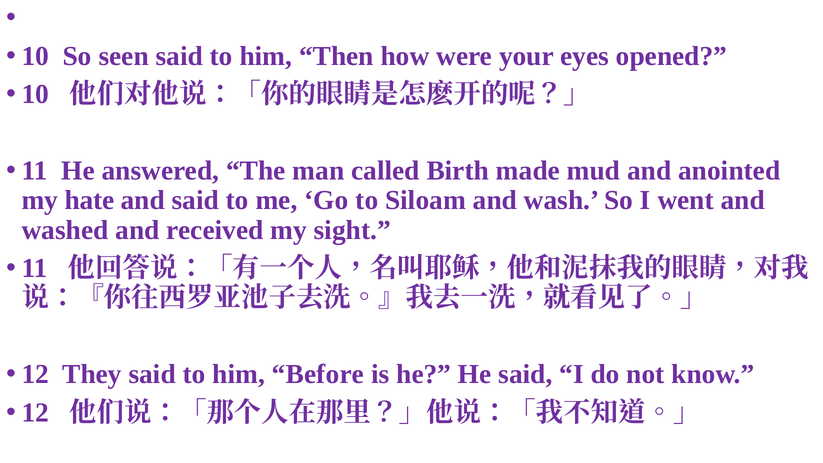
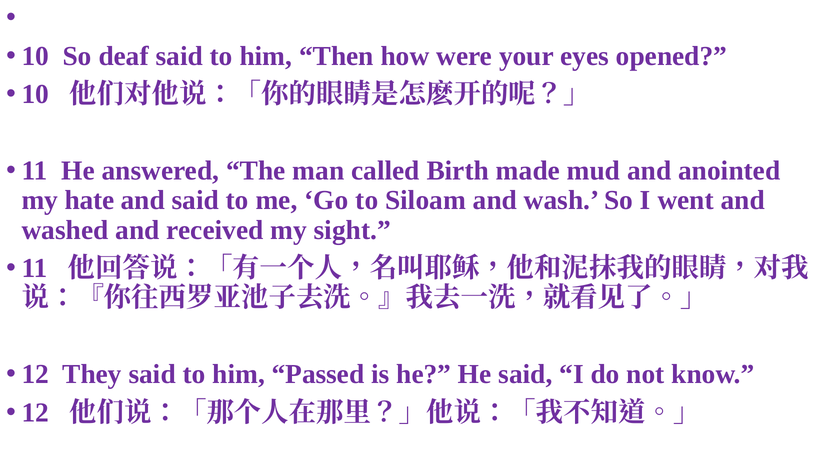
seen: seen -> deaf
Before: Before -> Passed
